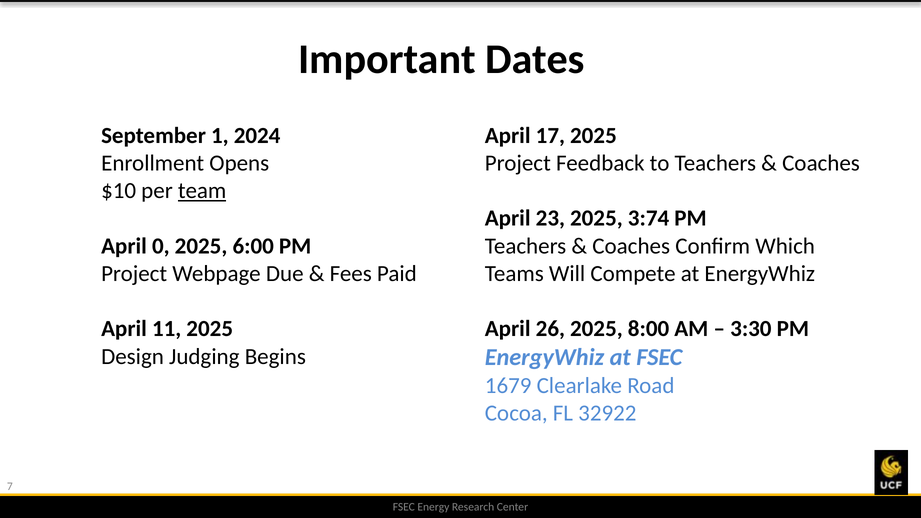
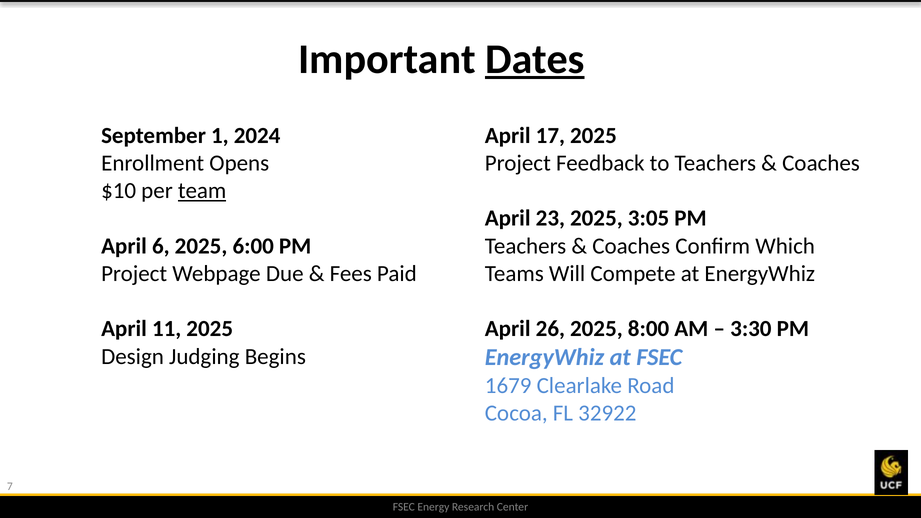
Dates underline: none -> present
3:74: 3:74 -> 3:05
0: 0 -> 6
